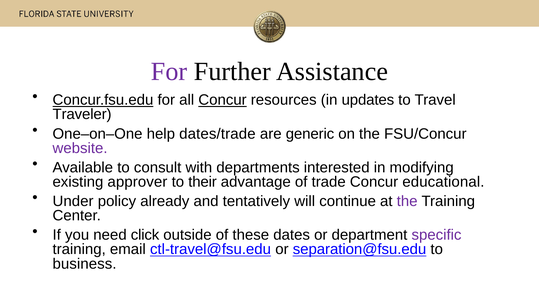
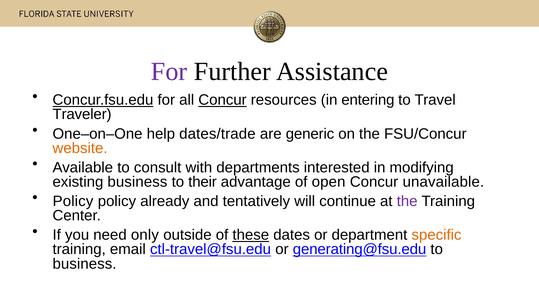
updates: updates -> entering
website colour: purple -> orange
existing approver: approver -> business
trade: trade -> open
educational: educational -> unavailable
Under at (73, 201): Under -> Policy
click: click -> only
these underline: none -> present
specific colour: purple -> orange
separation@fsu.edu: separation@fsu.edu -> generating@fsu.edu
